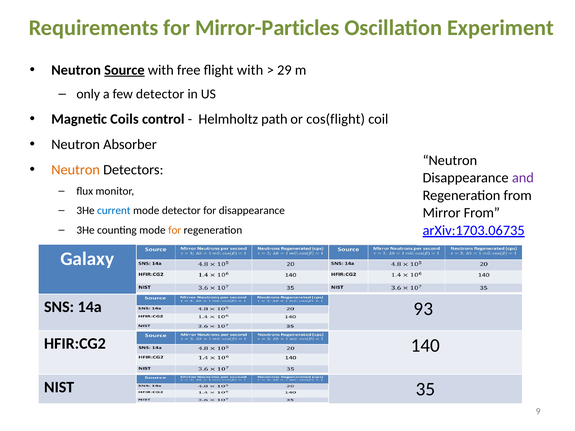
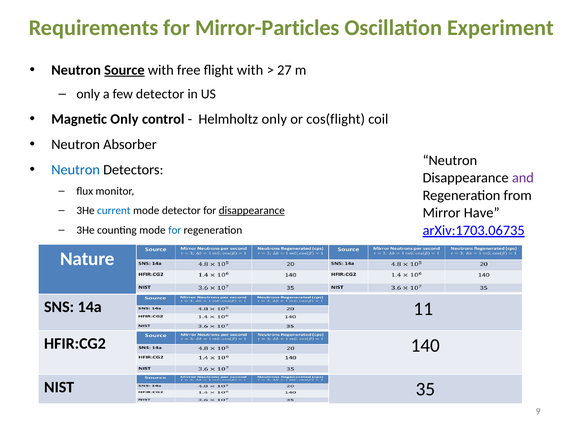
29: 29 -> 27
Magnetic Coils: Coils -> Only
Helmholtz path: path -> only
Neutron at (76, 170) colour: orange -> blue
disappearance at (252, 211) underline: none -> present
Mirror From: From -> Have
for at (175, 230) colour: orange -> blue
Galaxy: Galaxy -> Nature
93: 93 -> 11
